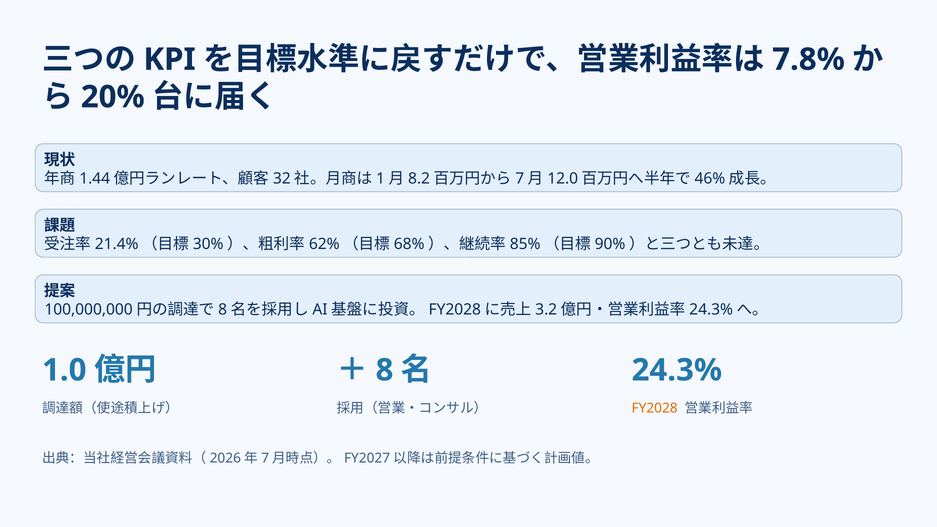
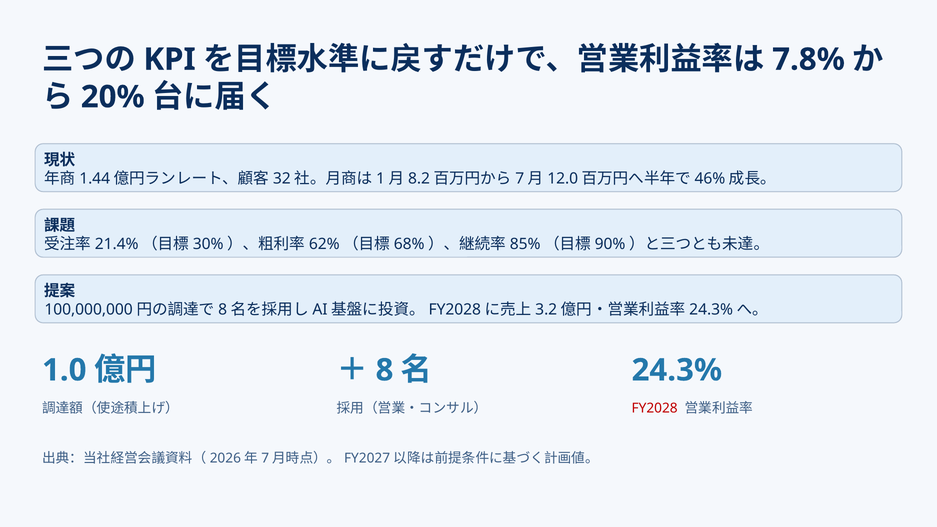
FY2028 colour: orange -> red
